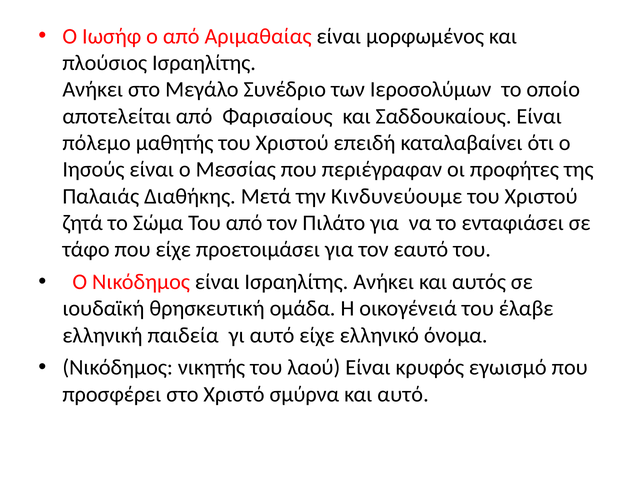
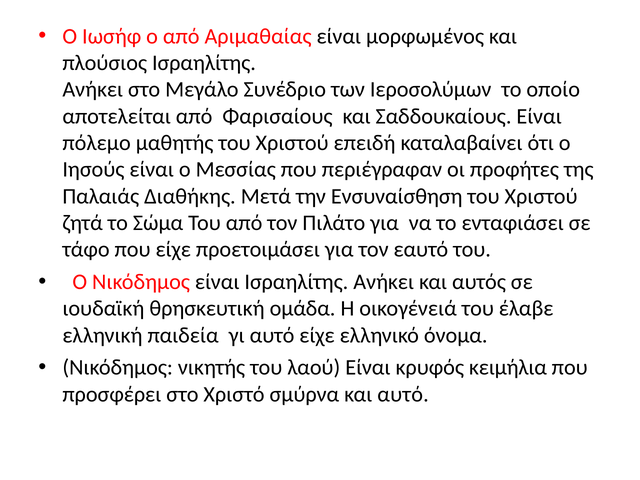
Κινδυνεύουμε: Κινδυνεύουμε -> Ενσυναίσθηση
εγωισμό: εγωισμό -> κειμήλια
